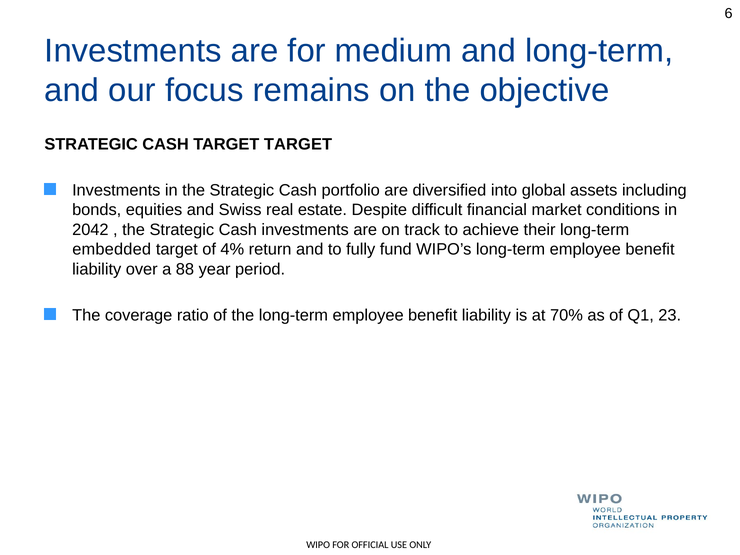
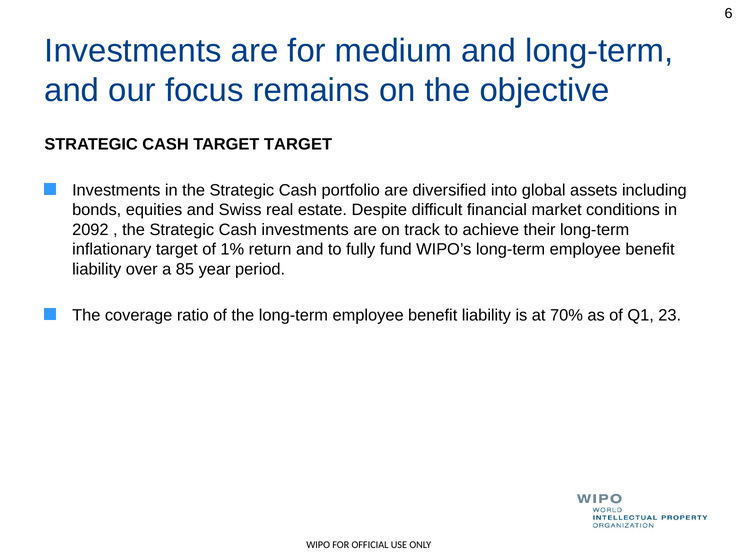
2042: 2042 -> 2092
embedded: embedded -> inflationary
4%: 4% -> 1%
88: 88 -> 85
